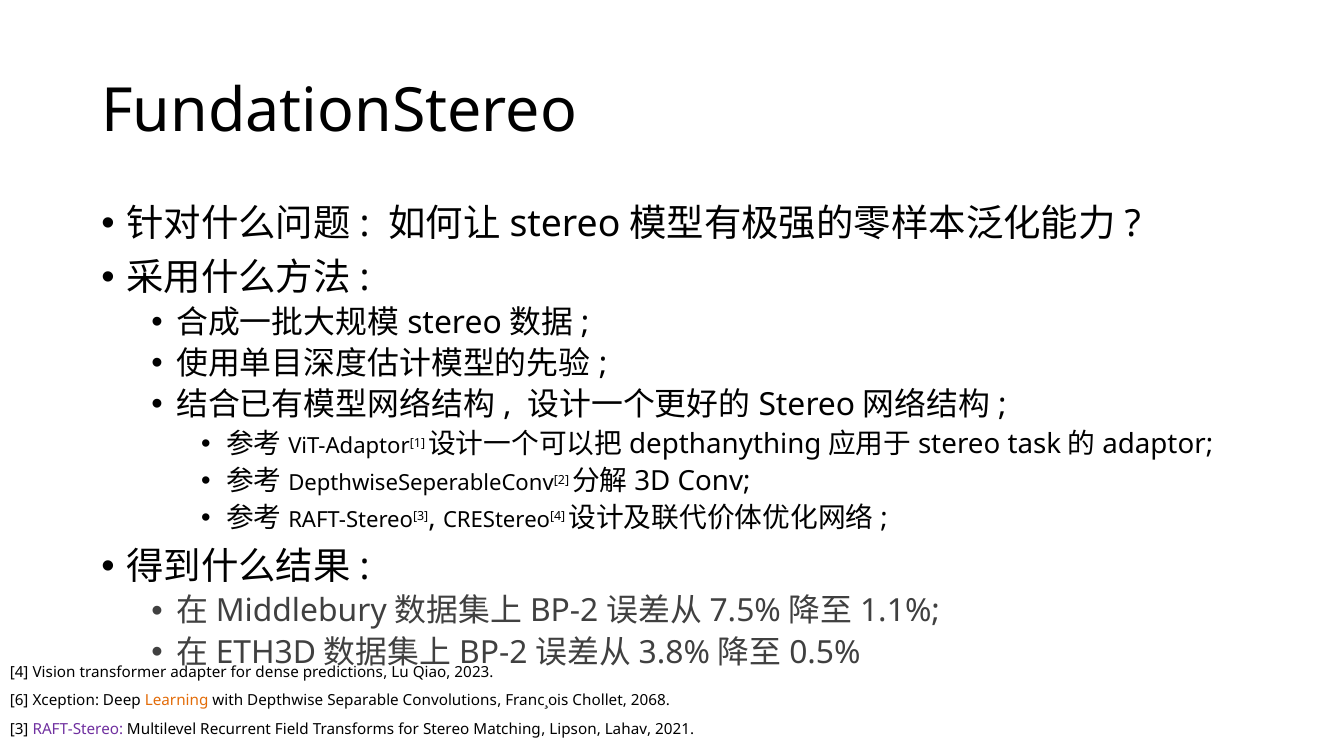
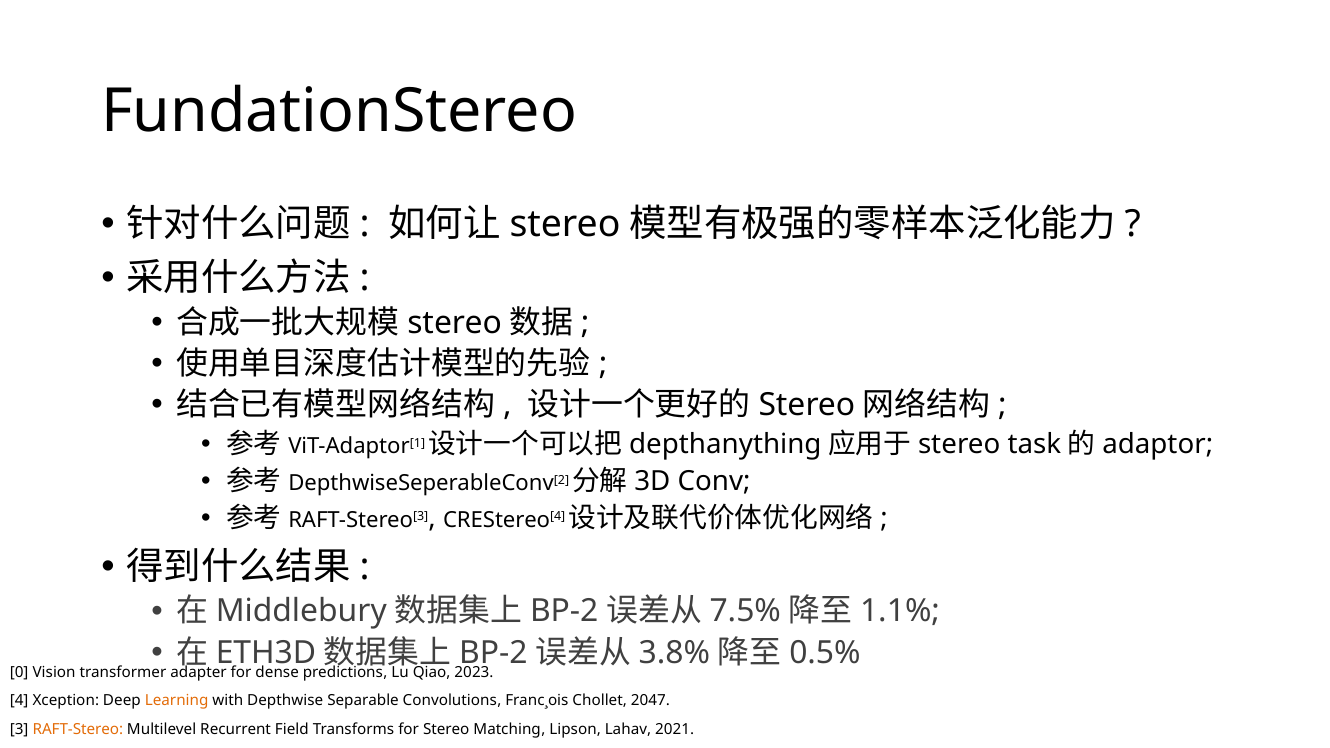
4: 4 -> 0
6: 6 -> 4
2068: 2068 -> 2047
RAFT-Stereo colour: purple -> orange
